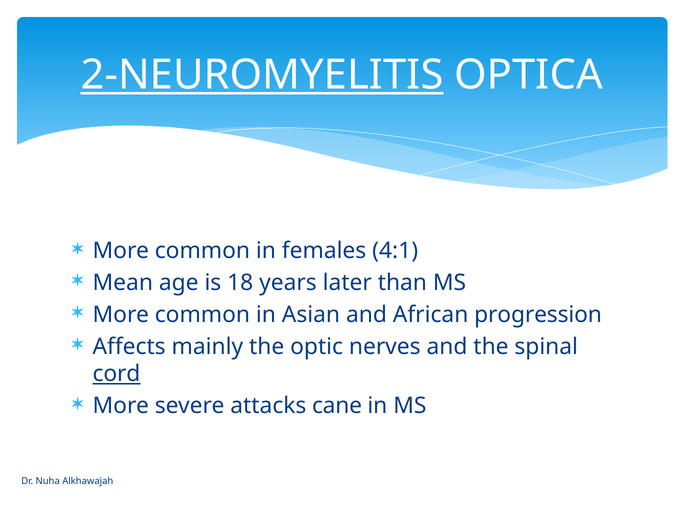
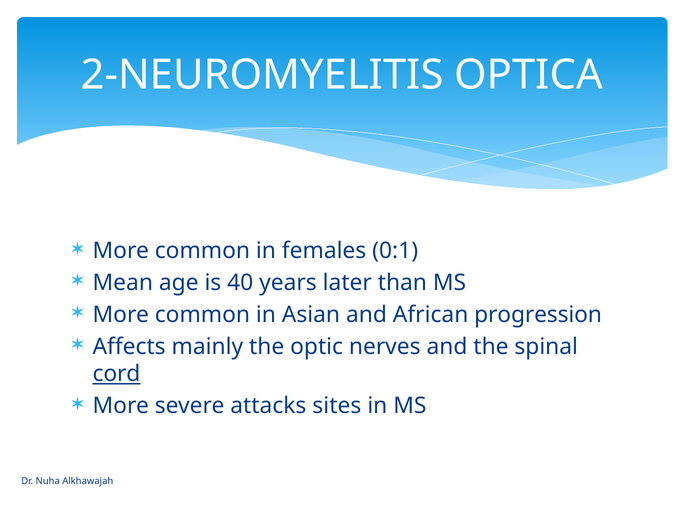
2-NEUROMYELITIS underline: present -> none
4:1: 4:1 -> 0:1
18: 18 -> 40
cane: cane -> sites
